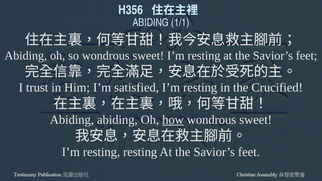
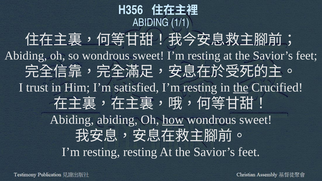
the at (241, 88) underline: none -> present
